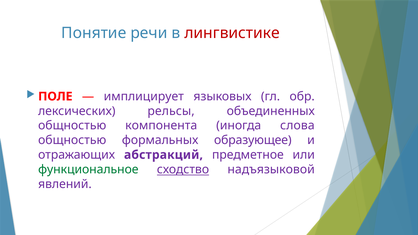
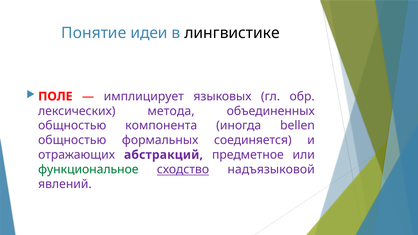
речи: речи -> идеи
лингвистике colour: red -> black
рельсы: рельсы -> метода
слова: слова -> bellen
образующее: образующее -> соединяется
